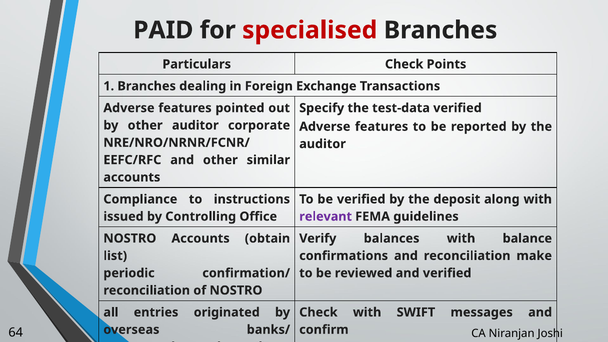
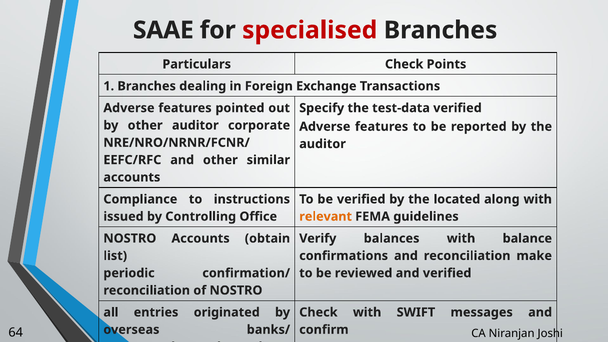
PAID: PAID -> SAAE
deposit: deposit -> located
relevant colour: purple -> orange
